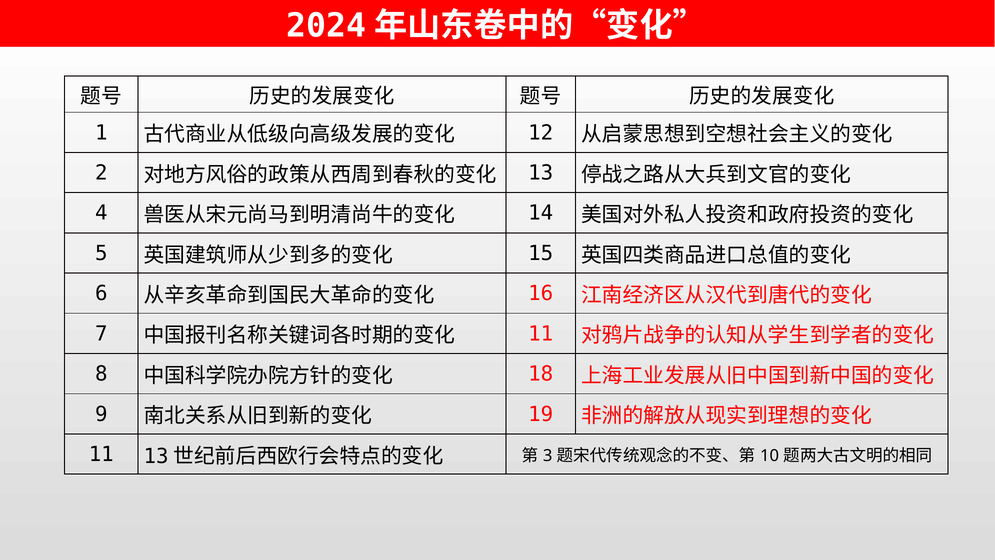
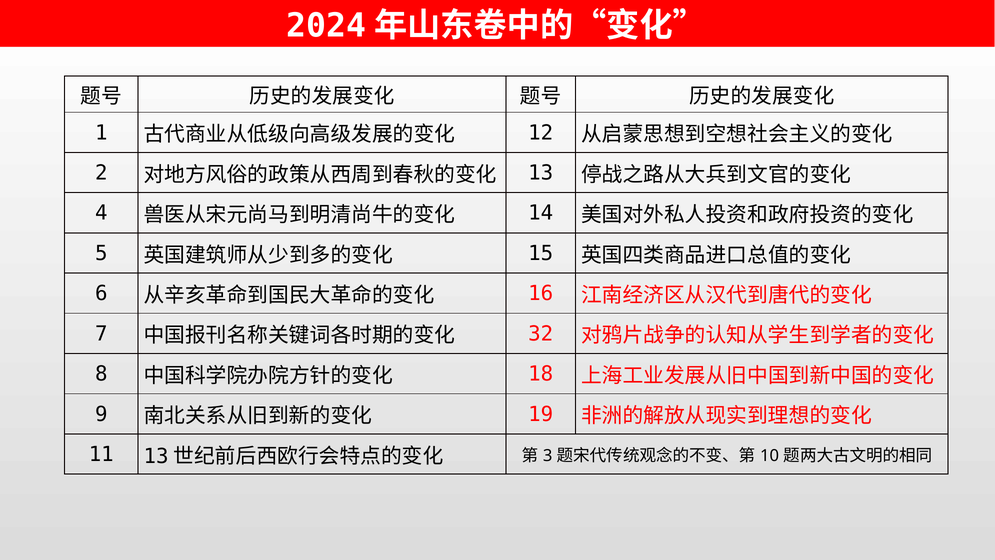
11 at (541, 334): 11 -> 32
